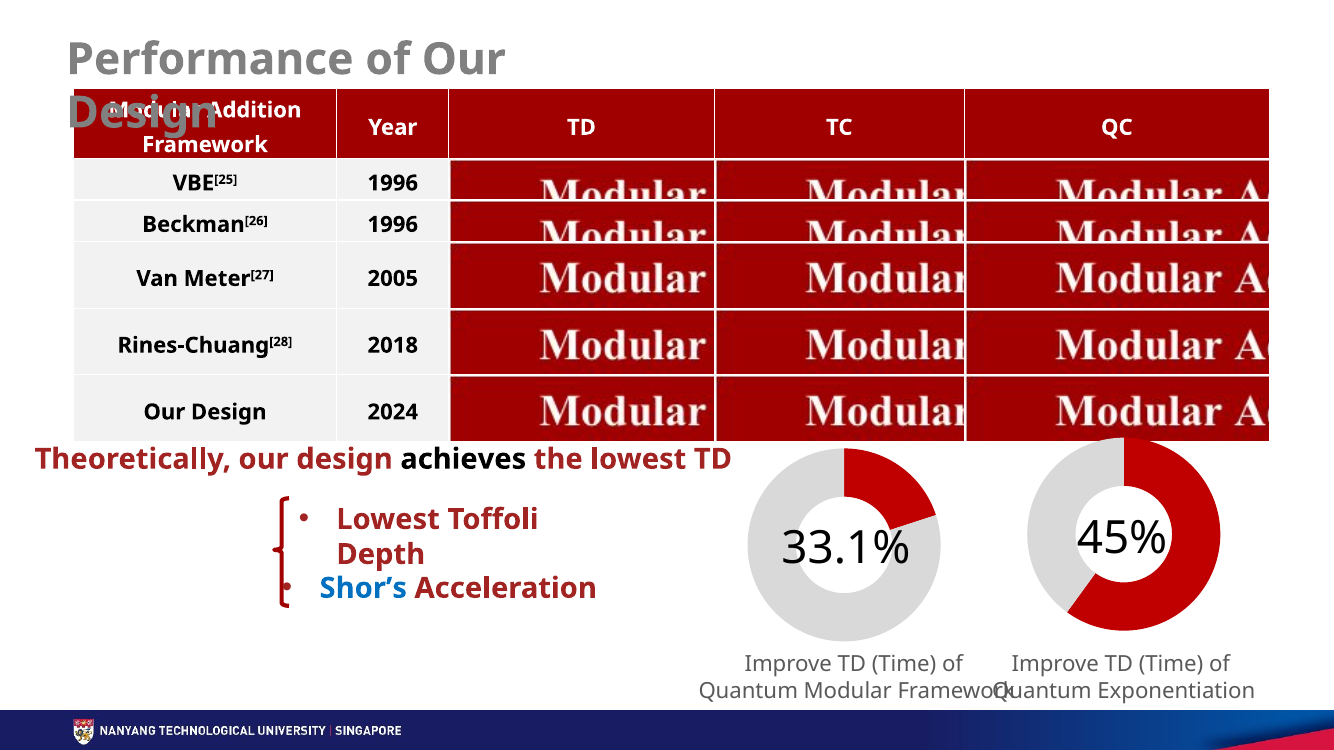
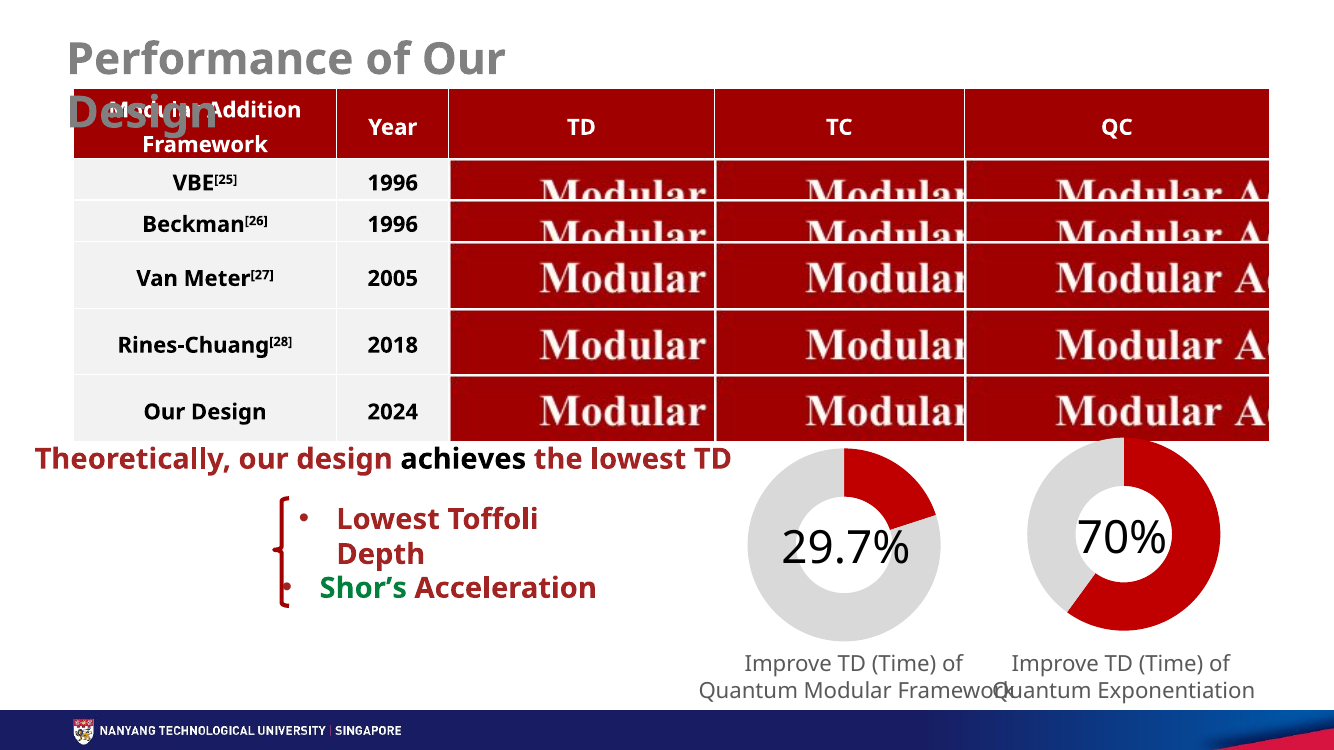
45%: 45% -> 70%
33.1%: 33.1% -> 29.7%
Shor’s colour: blue -> green
